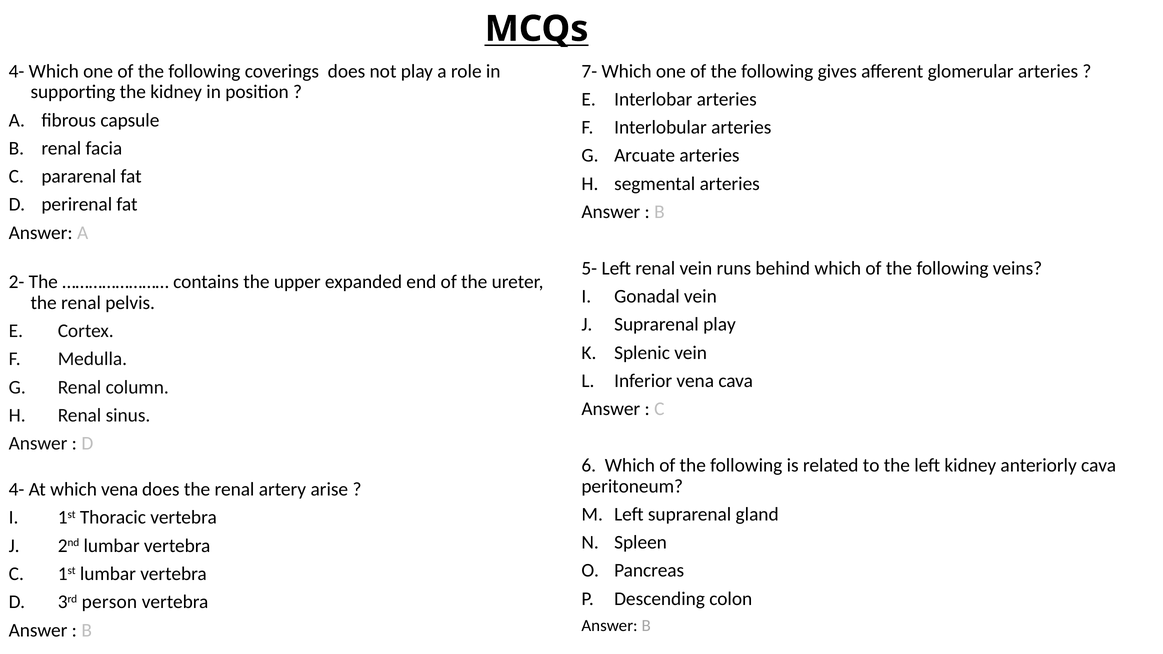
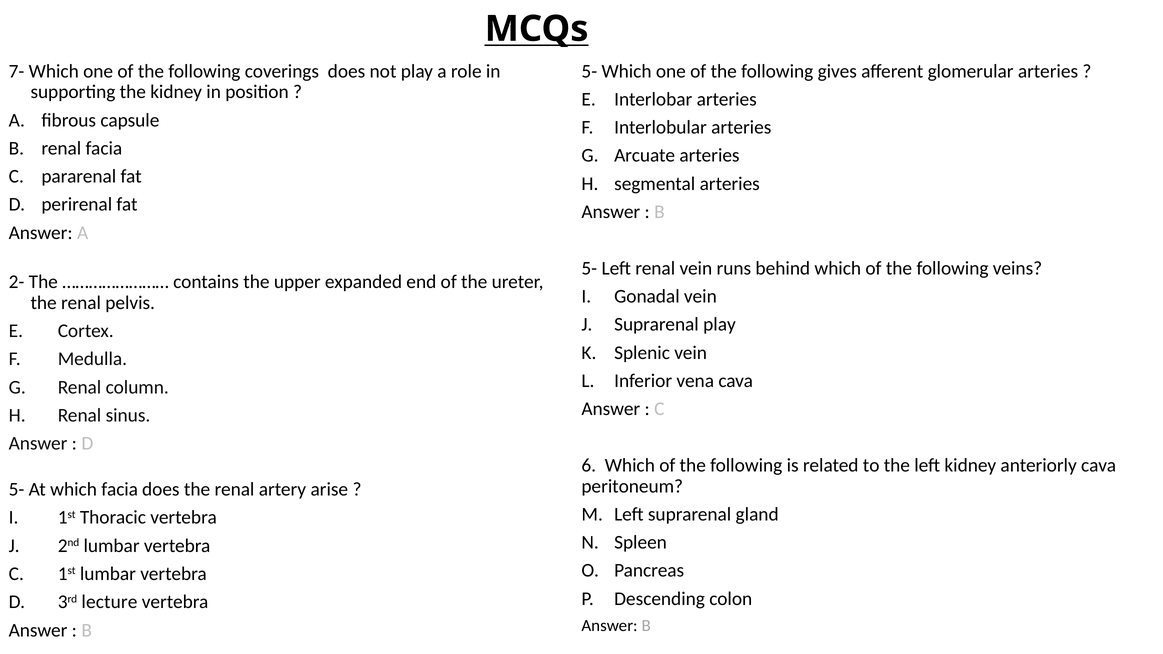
4- at (17, 71): 4- -> 7-
7- at (589, 71): 7- -> 5-
4- at (17, 490): 4- -> 5-
which vena: vena -> facia
person: person -> lecture
